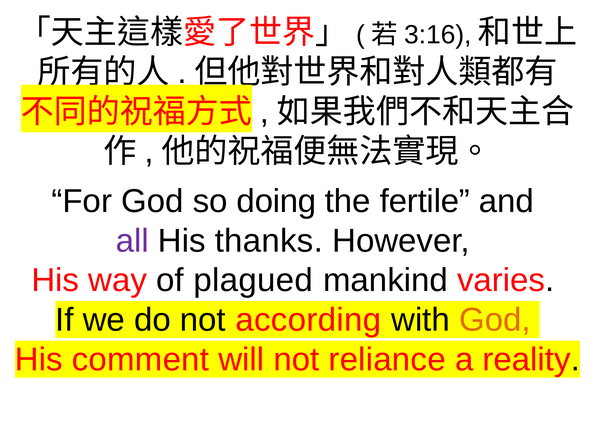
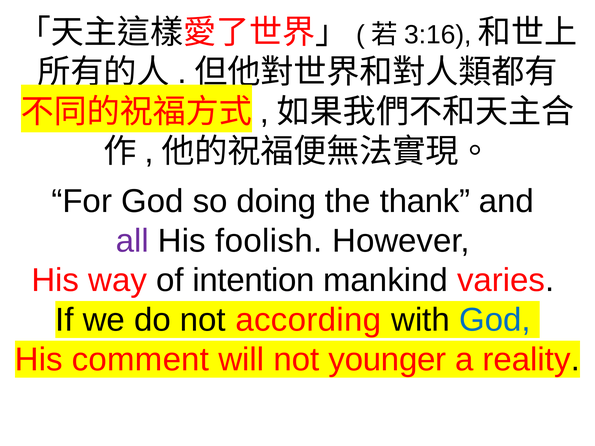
fertile: fertile -> thank
thanks: thanks -> foolish
plagued: plagued -> intention
God at (495, 320) colour: orange -> blue
reliance: reliance -> younger
